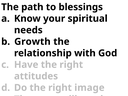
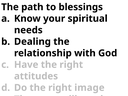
Growth: Growth -> Dealing
